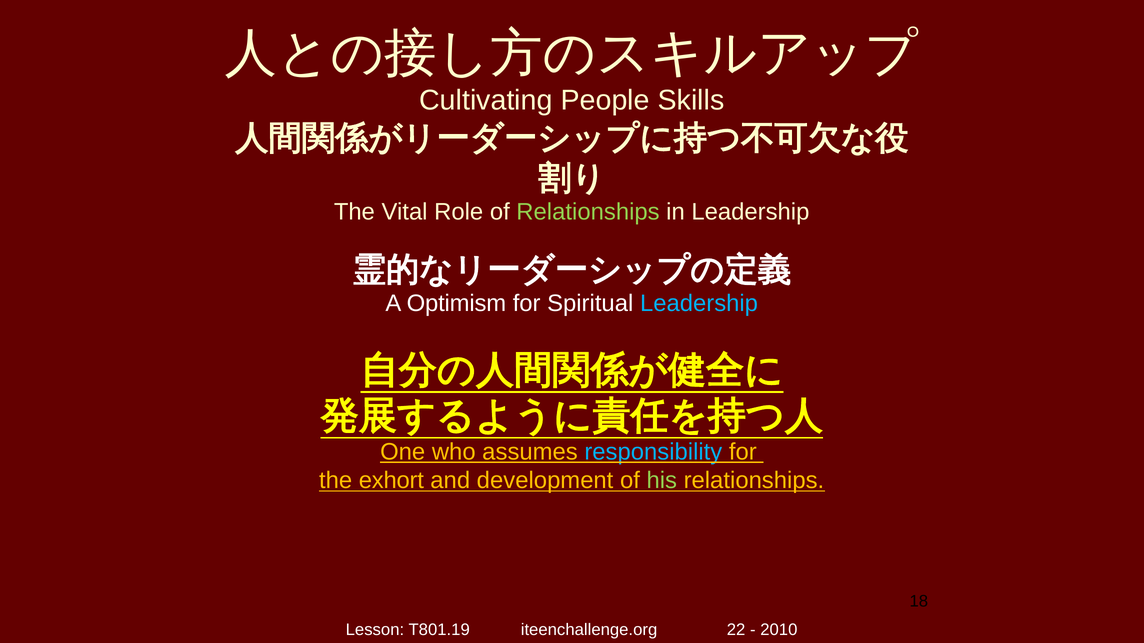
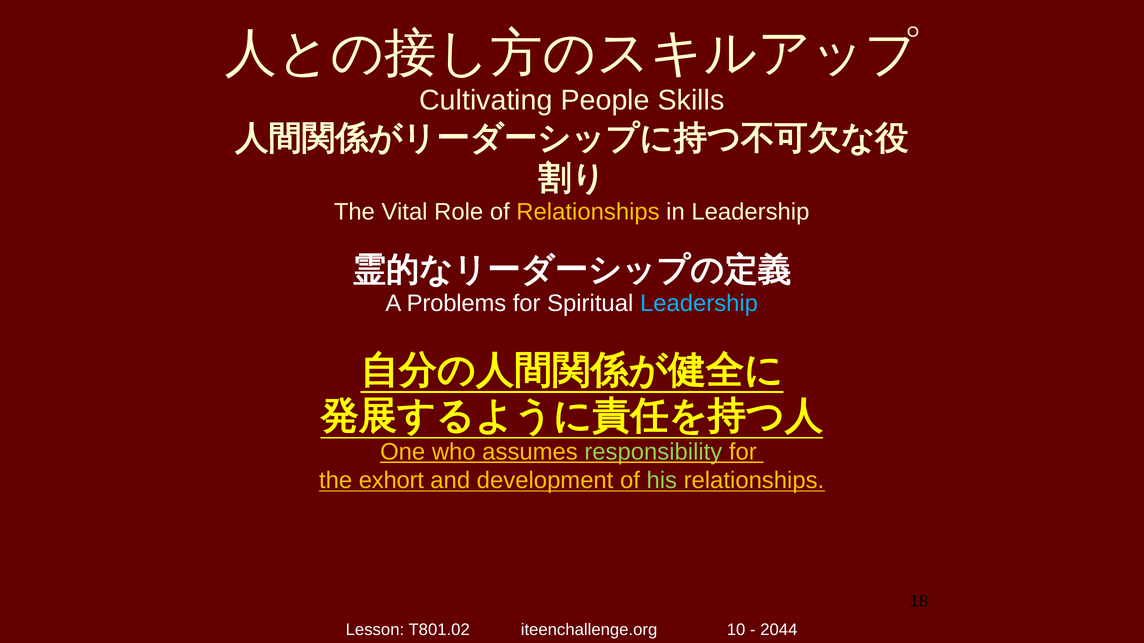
Relationships at (588, 212) colour: light green -> yellow
Optimism: Optimism -> Problems
responsibility colour: light blue -> light green
T801.19: T801.19 -> T801.02
22: 22 -> 10
2010: 2010 -> 2044
